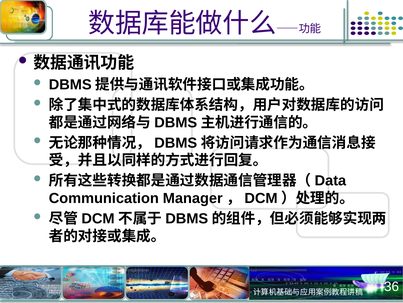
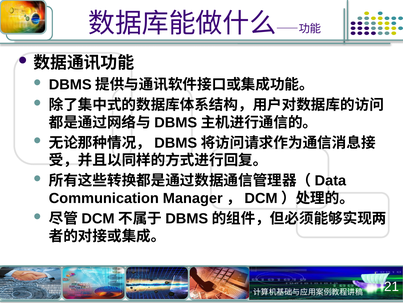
36: 36 -> 21
